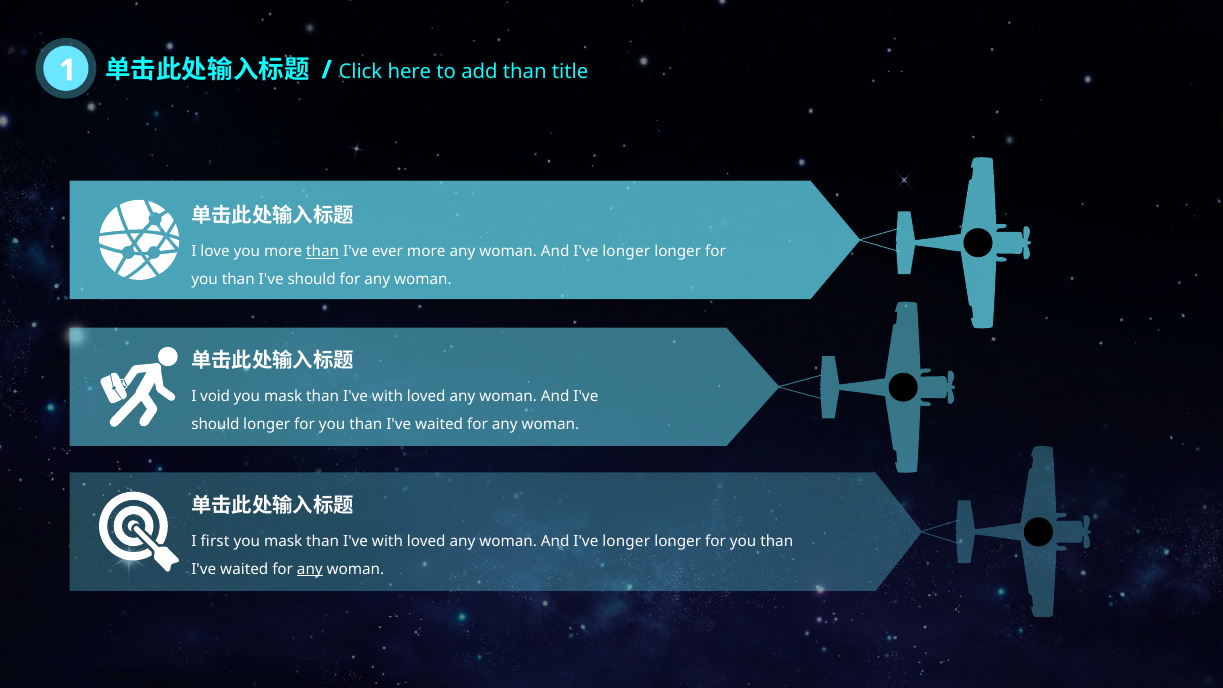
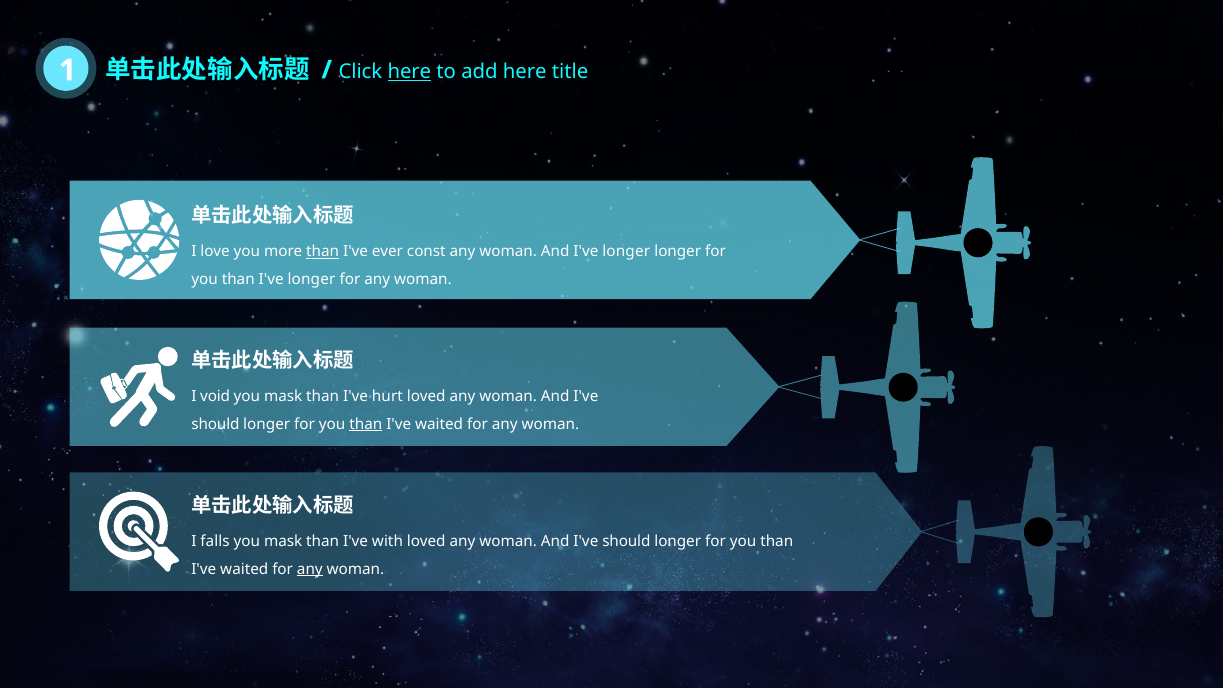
here at (409, 72) underline: none -> present
add than: than -> here
ever more: more -> const
than I've should: should -> longer
with at (387, 397): with -> hurt
than at (366, 424) underline: none -> present
first: first -> falls
longer at (626, 542): longer -> should
